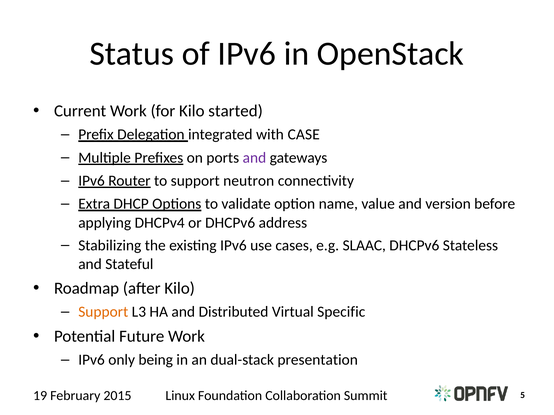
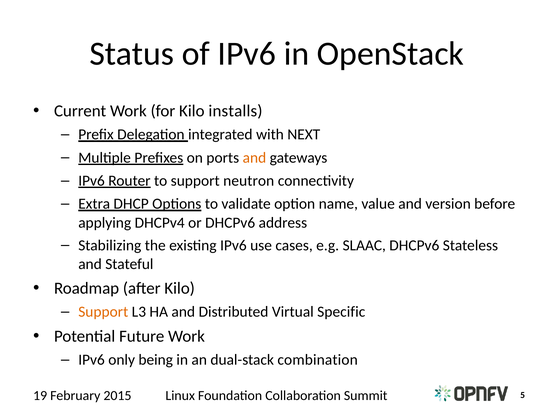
started: started -> installs
CASE: CASE -> NEXT
and at (254, 158) colour: purple -> orange
presentation: presentation -> combination
